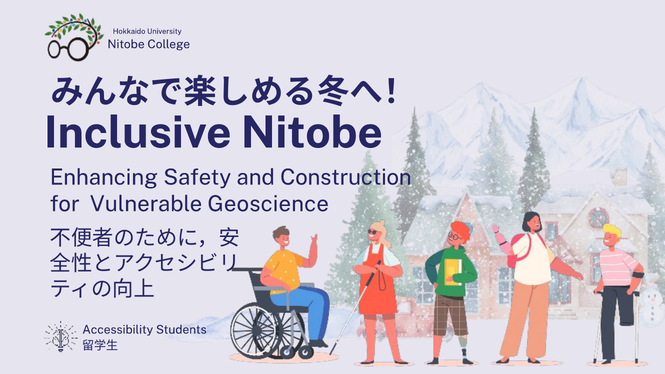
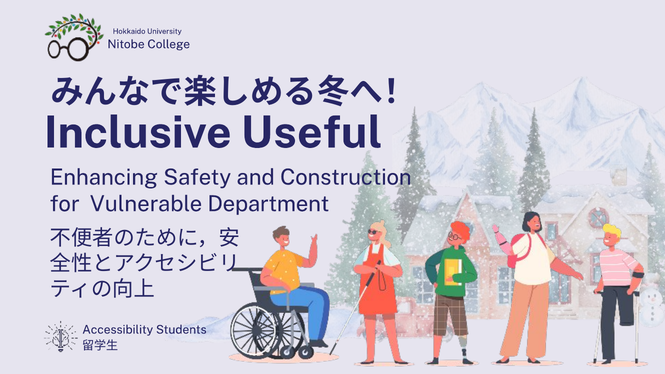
Inclusive Nitobe: Nitobe -> Useful
Geoscience: Geoscience -> Department
